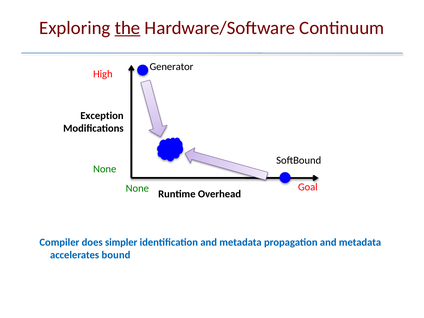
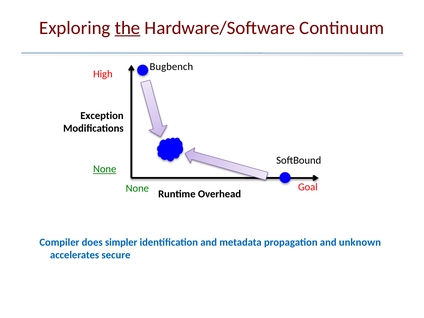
Generator: Generator -> Bugbench
None at (105, 169) underline: none -> present
propagation and metadata: metadata -> unknown
bound: bound -> secure
